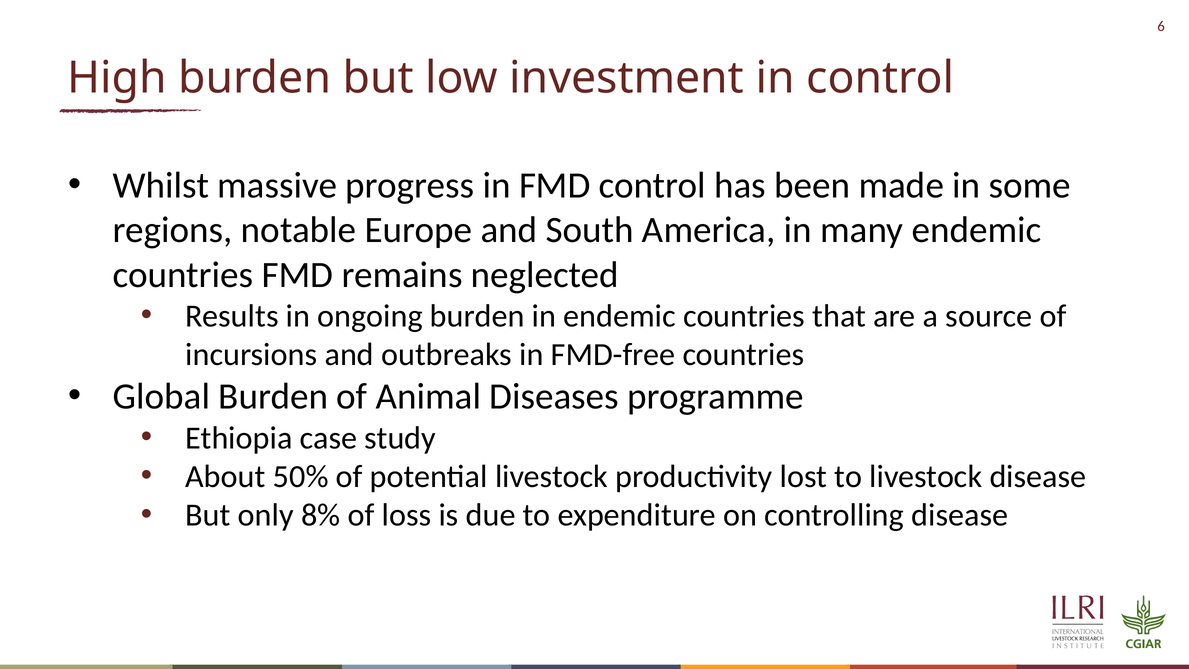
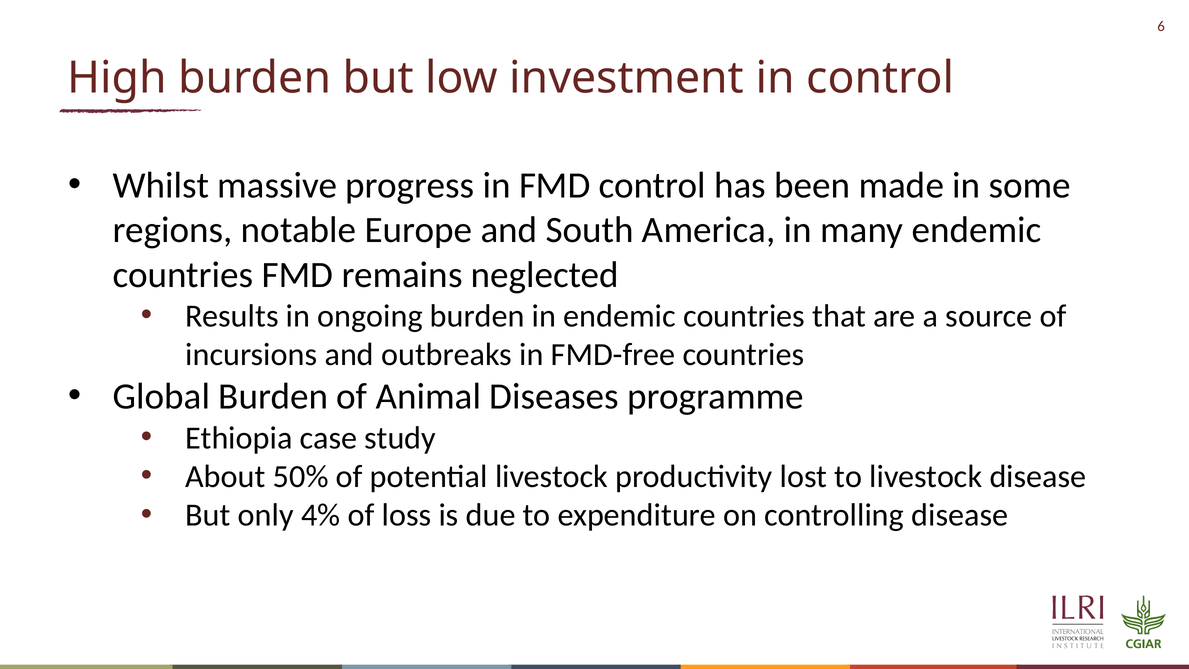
8%: 8% -> 4%
